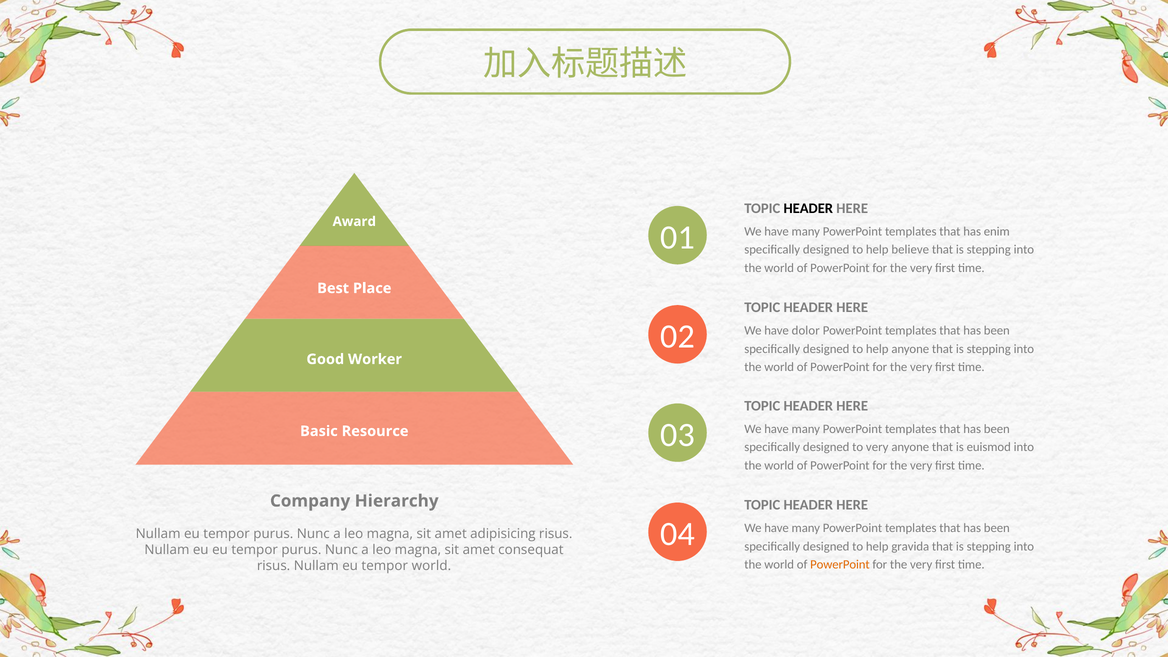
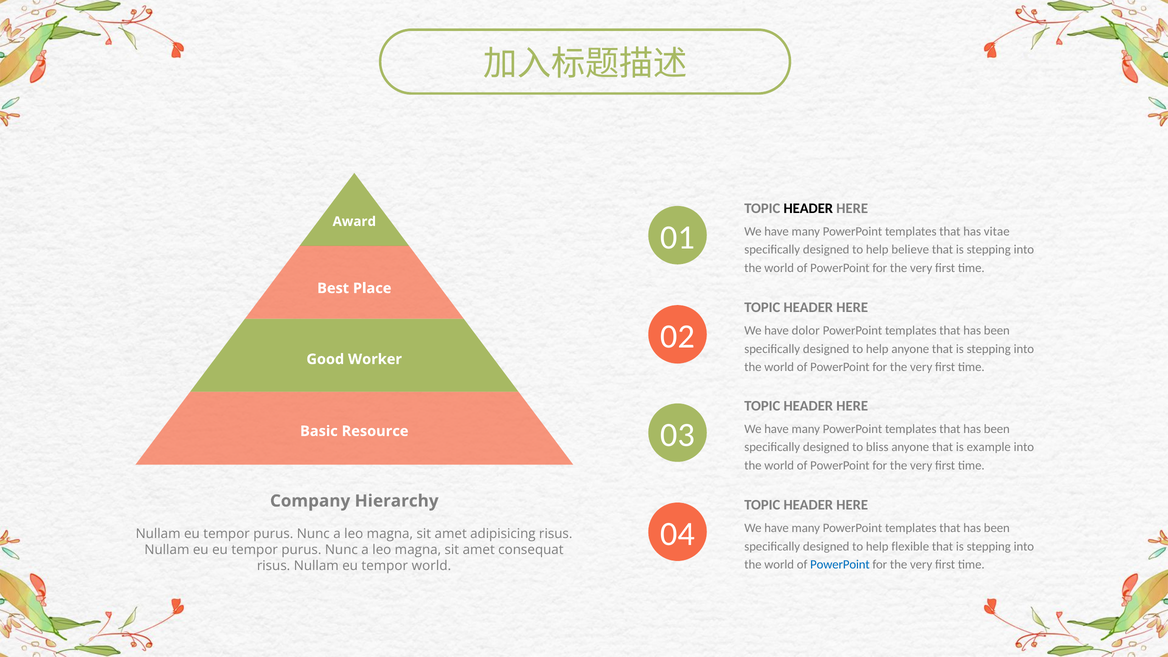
enim: enim -> vitae
to very: very -> bliss
euismod: euismod -> example
gravida: gravida -> flexible
PowerPoint at (840, 565) colour: orange -> blue
